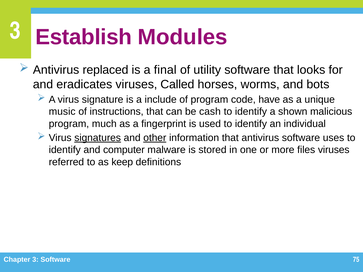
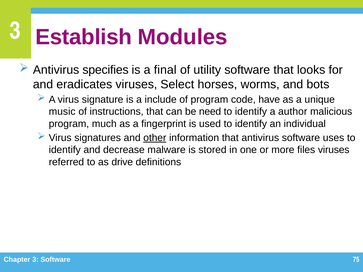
replaced: replaced -> specifies
Called: Called -> Select
cash: cash -> need
shown: shown -> author
signatures underline: present -> none
computer: computer -> decrease
keep: keep -> drive
